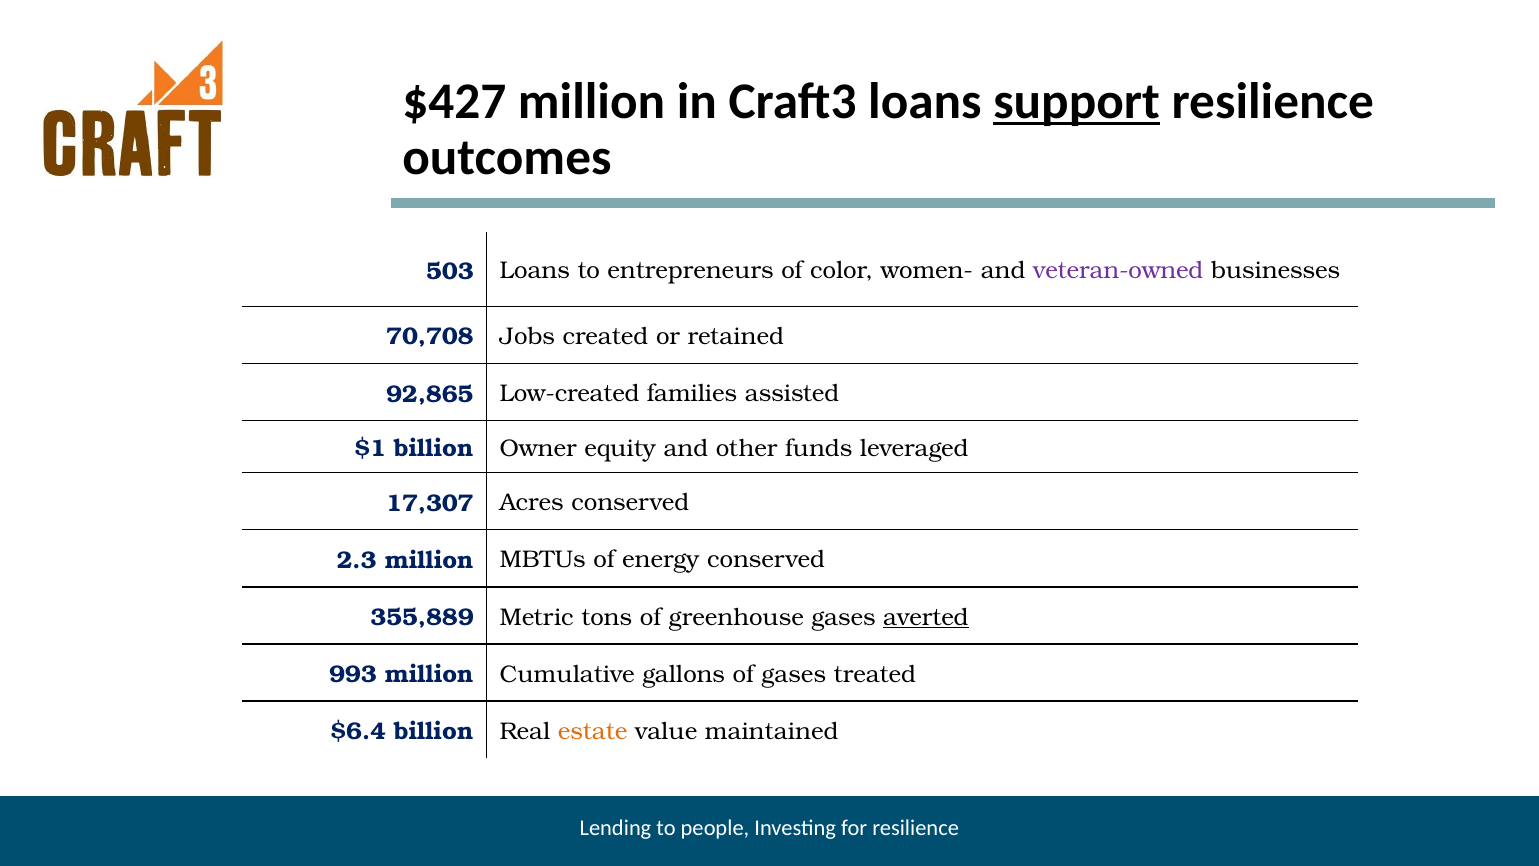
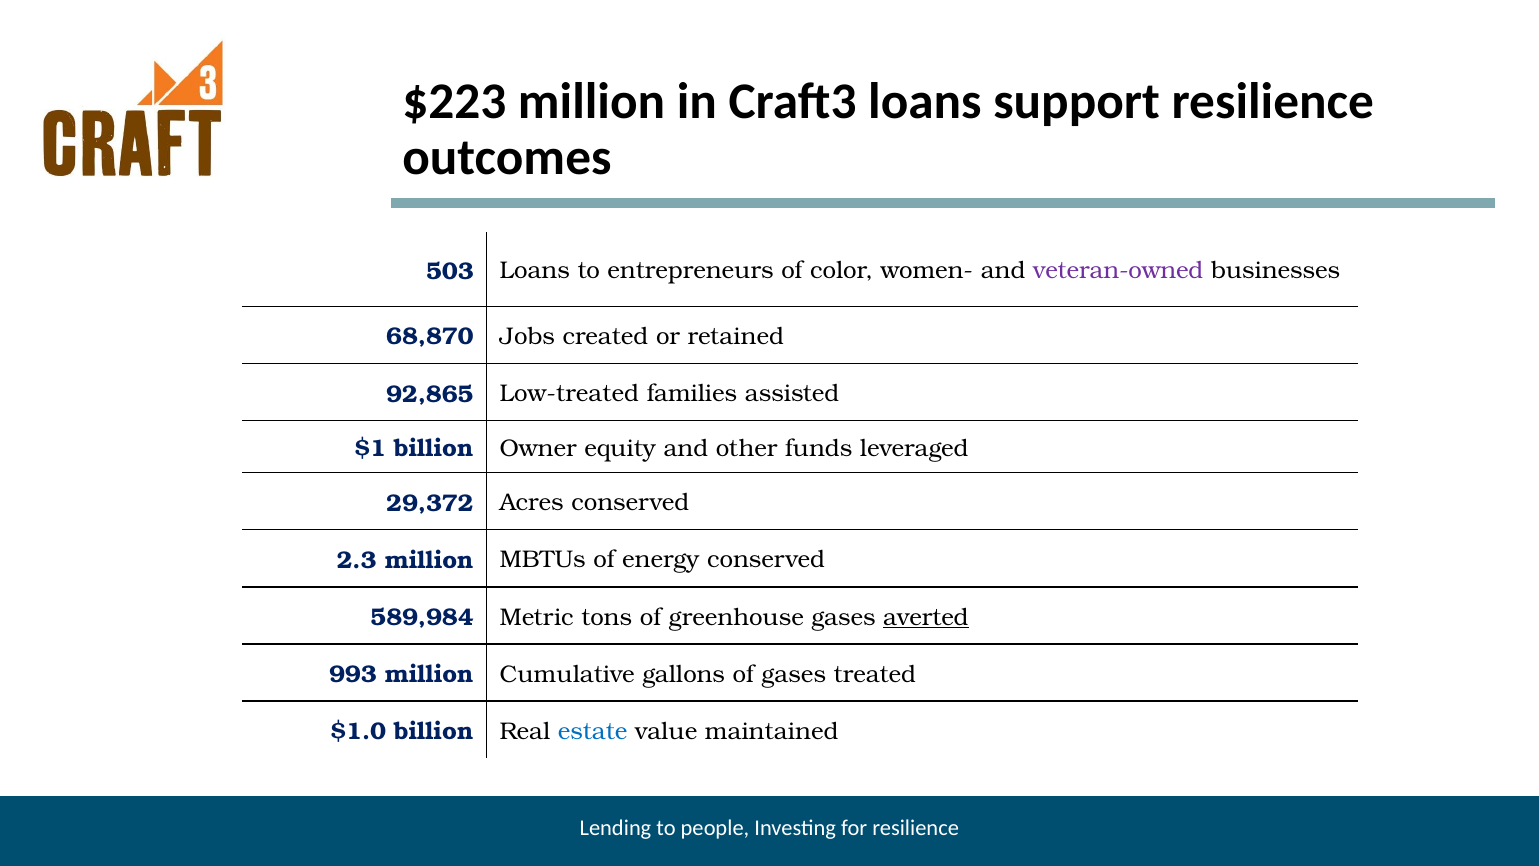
$427: $427 -> $223
support underline: present -> none
70,708: 70,708 -> 68,870
Low-created: Low-created -> Low-treated
17,307: 17,307 -> 29,372
355,889: 355,889 -> 589,984
$6.4: $6.4 -> $1.0
estate colour: orange -> blue
